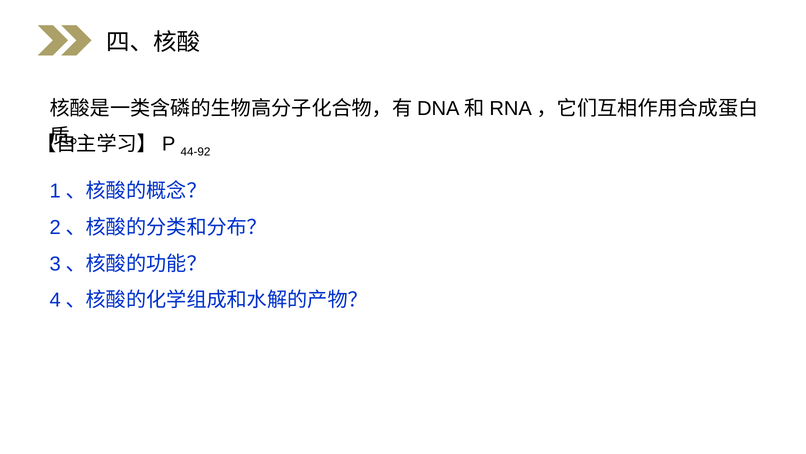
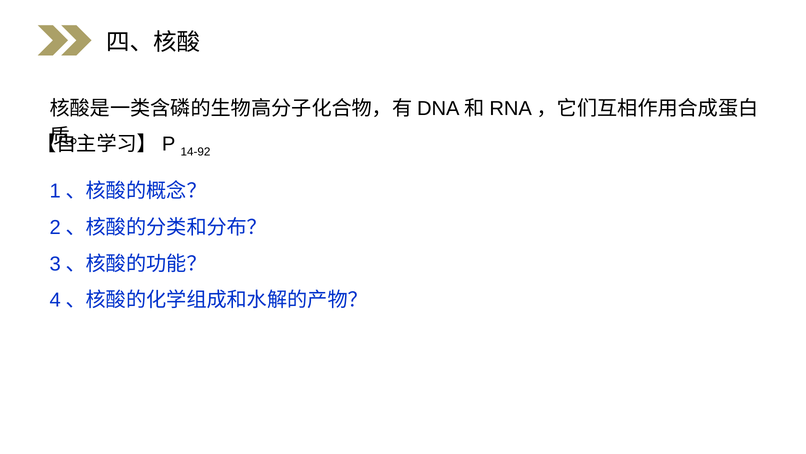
44-92: 44-92 -> 14-92
